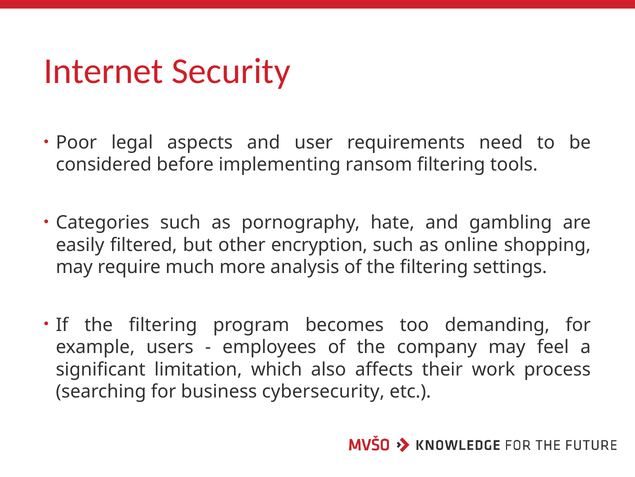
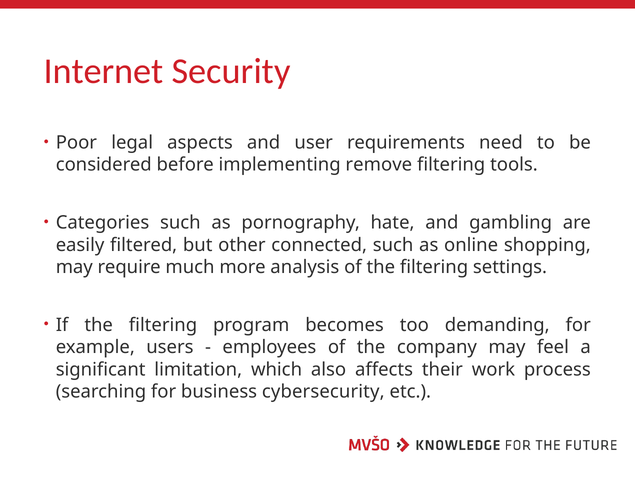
ransom: ransom -> remove
encryption: encryption -> connected
